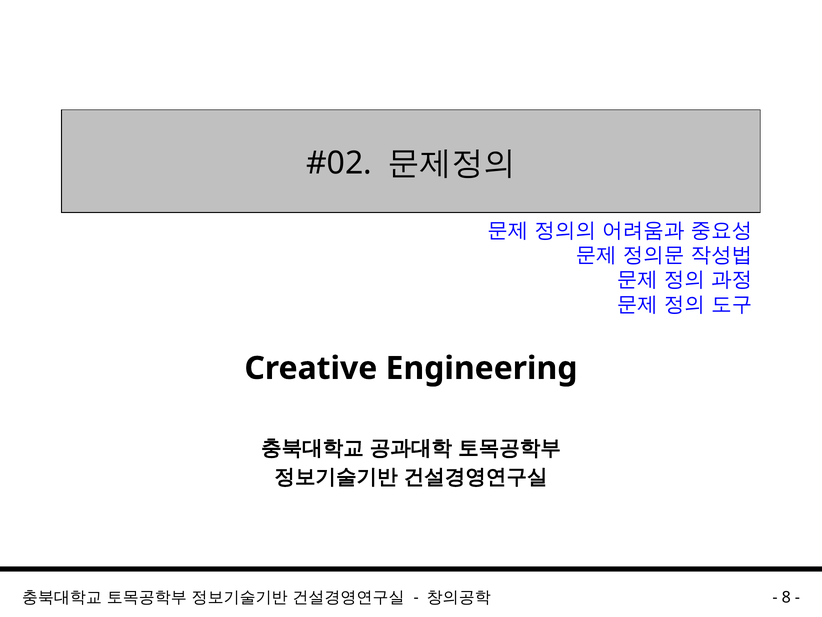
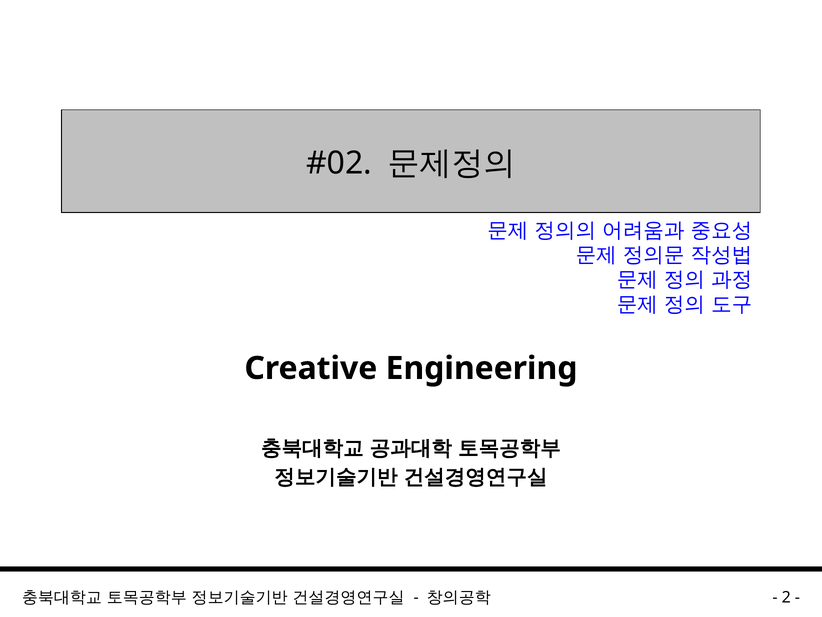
8: 8 -> 2
